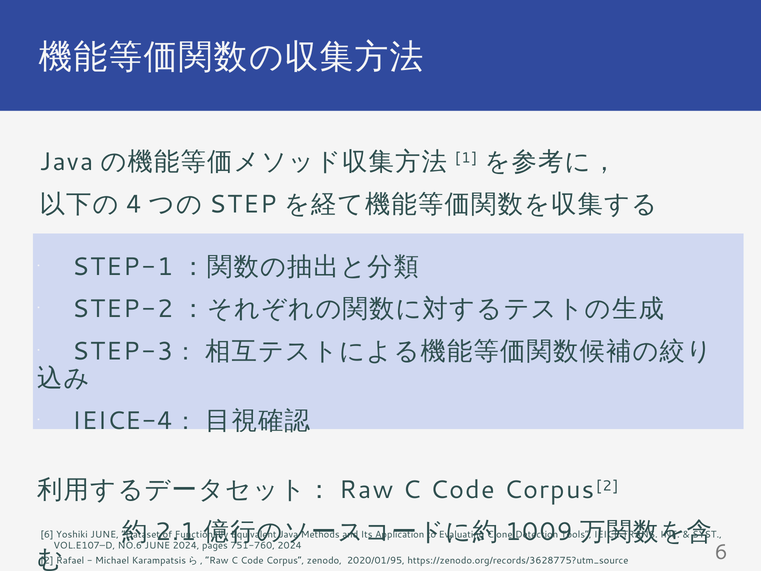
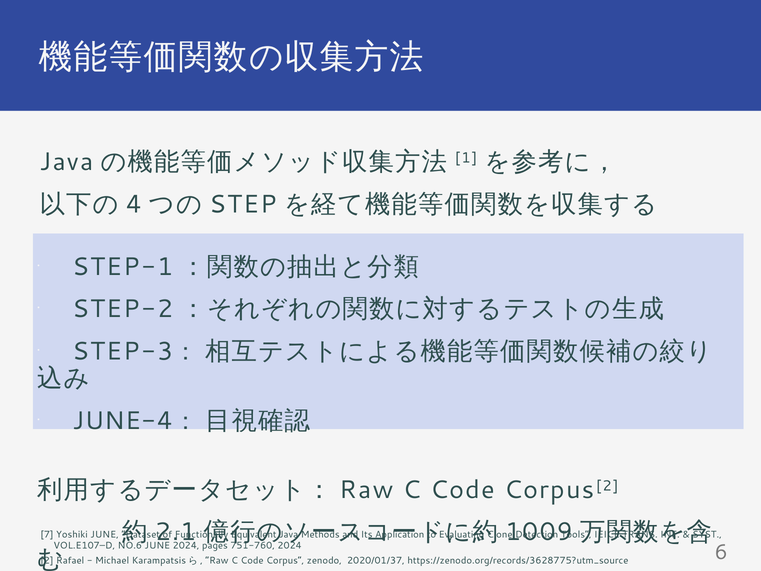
IEICE-4: IEICE-4 -> JUNE-4
6 at (47, 534): 6 -> 7
2020/01/95: 2020/01/95 -> 2020/01/37
